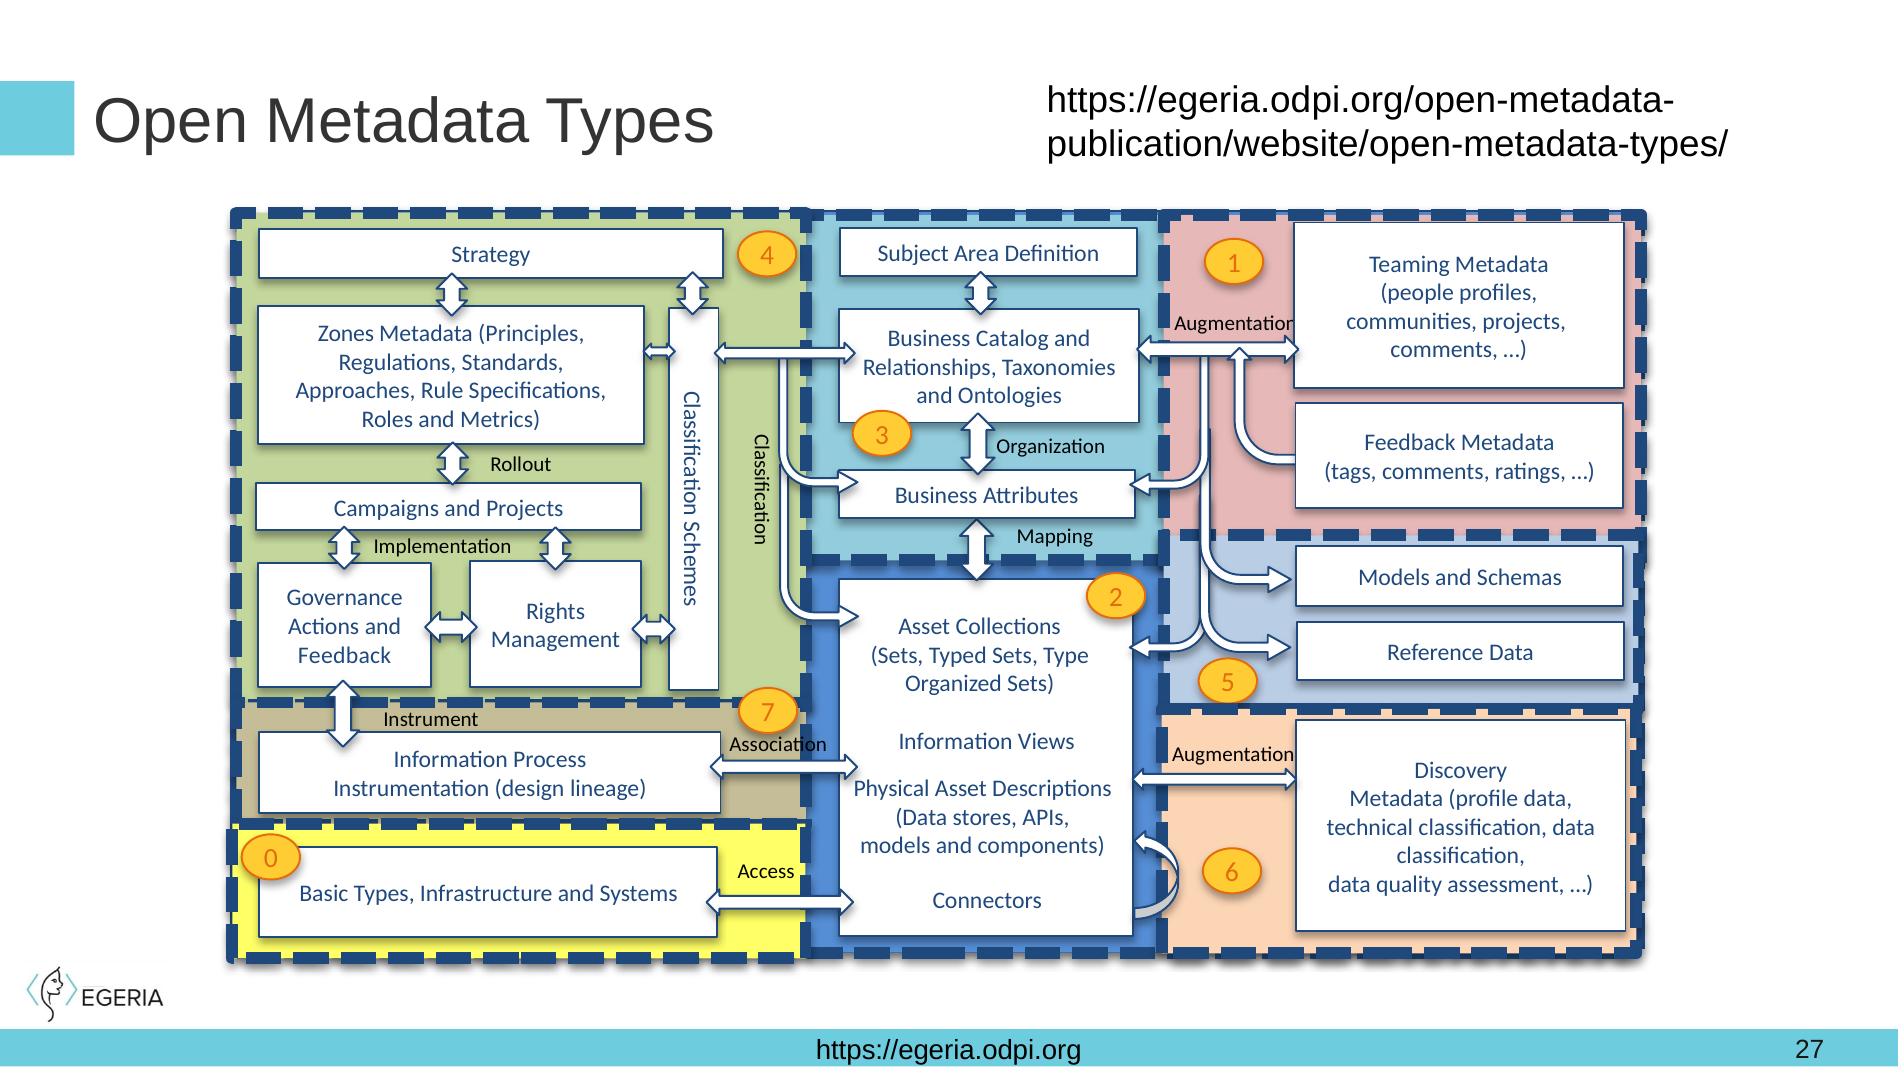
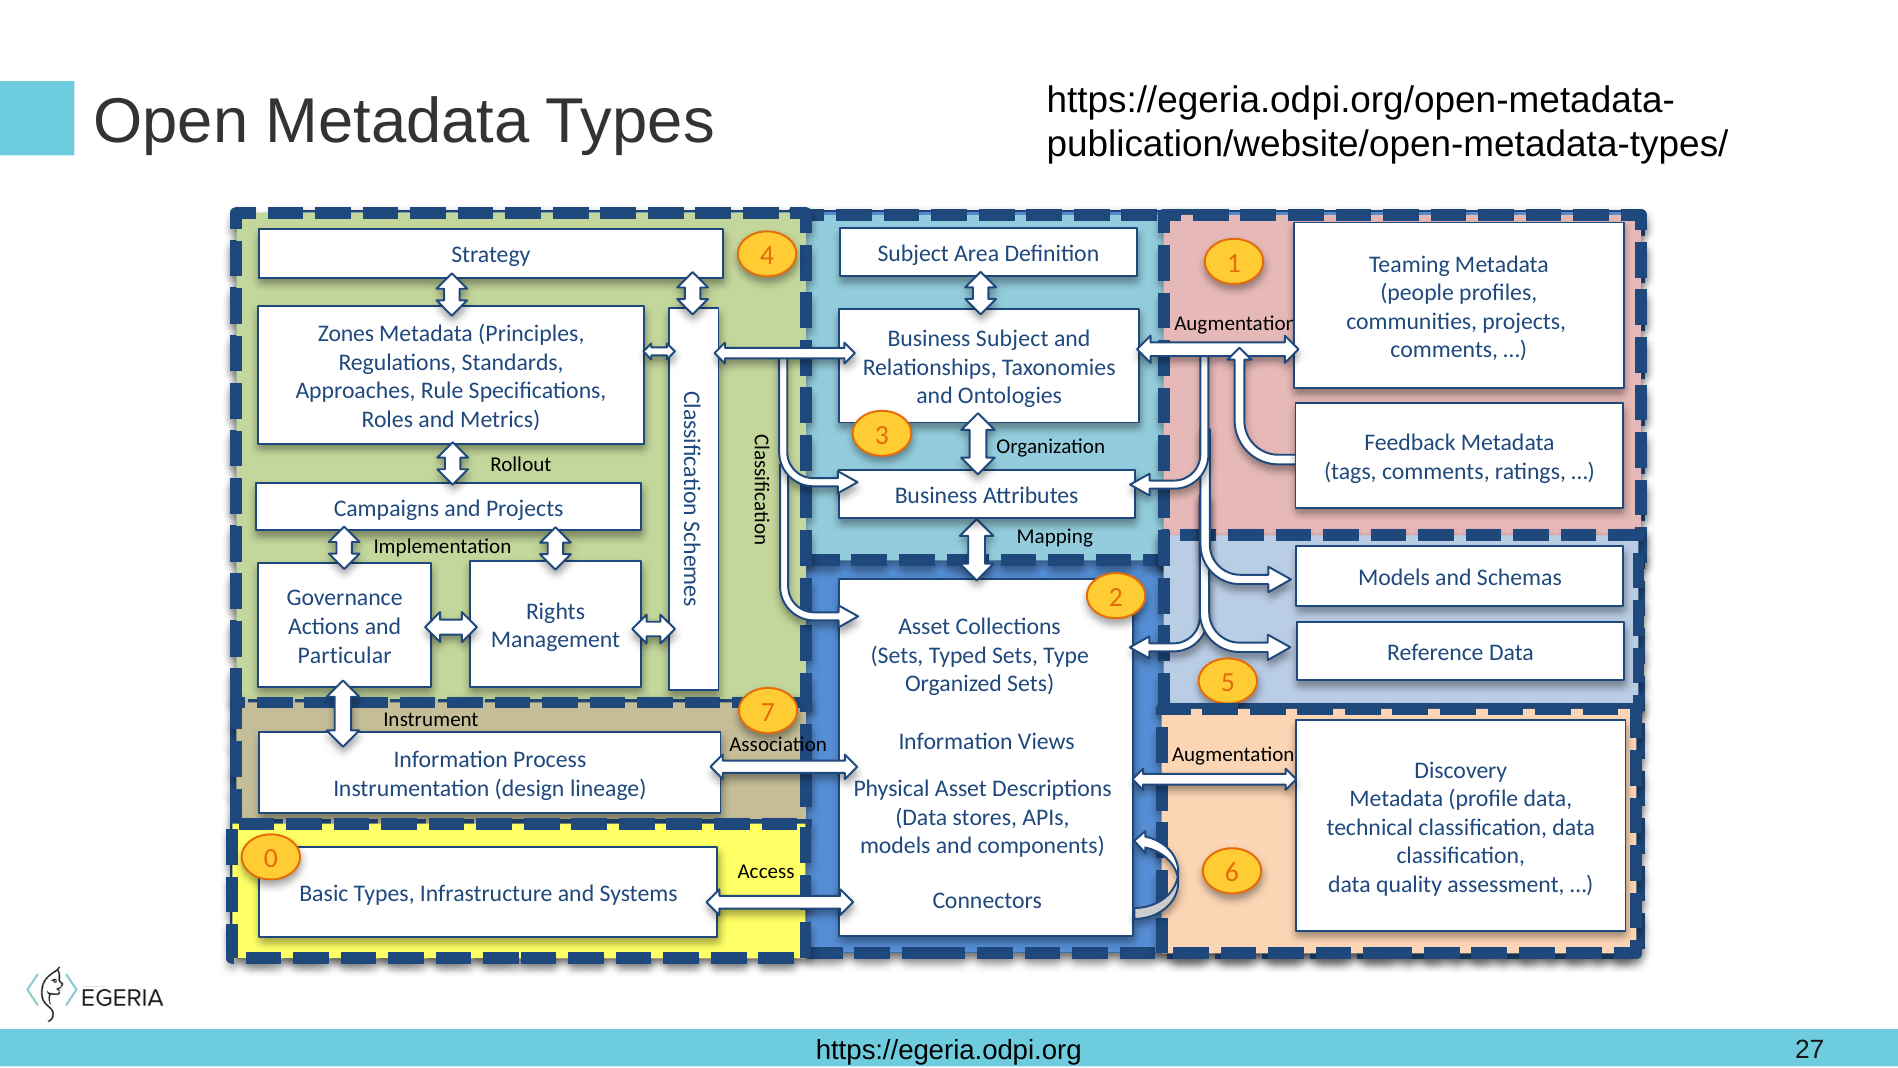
Business Catalog: Catalog -> Subject
Feedback at (345, 655): Feedback -> Particular
